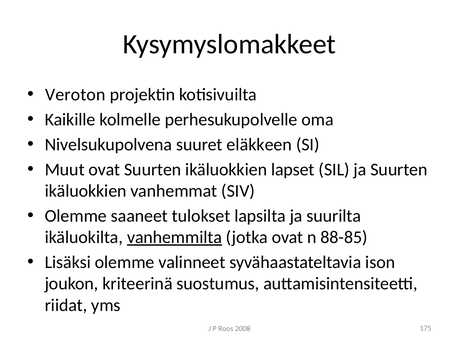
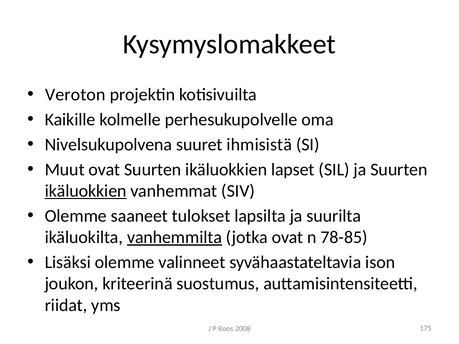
eläkkeen: eläkkeen -> ihmisistä
ikäluokkien at (86, 191) underline: none -> present
88-85: 88-85 -> 78-85
